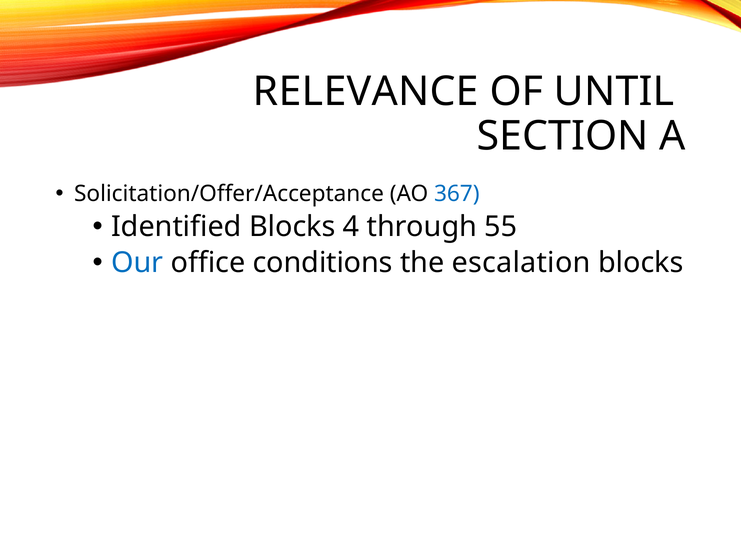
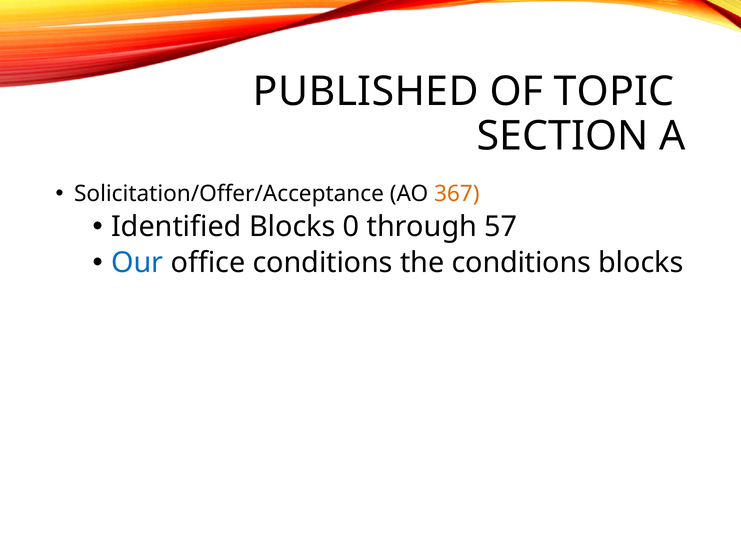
RELEVANCE: RELEVANCE -> PUBLISHED
UNTIL: UNTIL -> TOPIC
367 colour: blue -> orange
4: 4 -> 0
55: 55 -> 57
the escalation: escalation -> conditions
